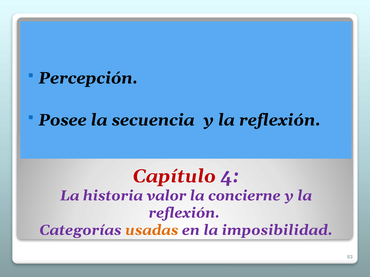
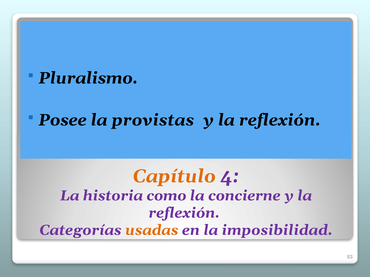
Percepción: Percepción -> Pluralismo
secuencia: secuencia -> provistas
Capítulo colour: red -> orange
valor: valor -> como
